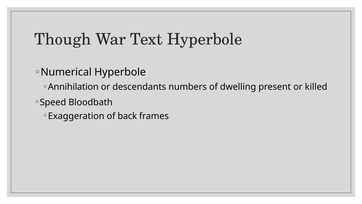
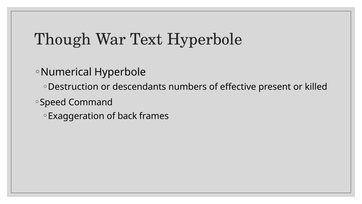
Annihilation: Annihilation -> Destruction
dwelling: dwelling -> effective
Bloodbath: Bloodbath -> Command
